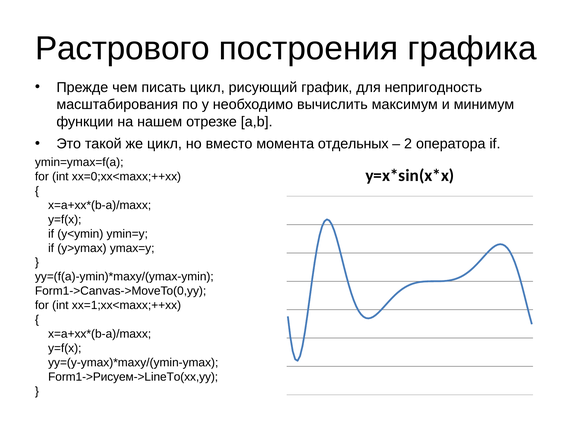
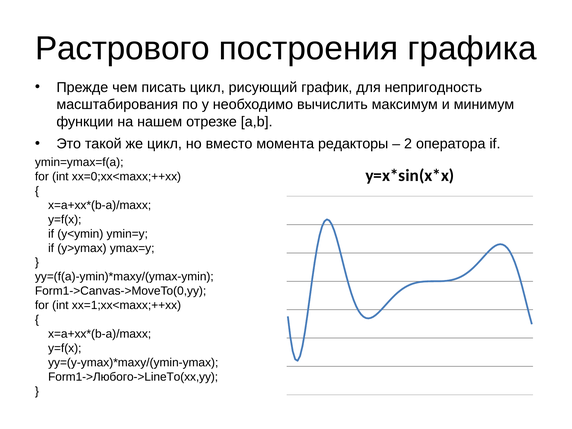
отдельных: отдельных -> редакторы
Form1->Рисуем->LineTo(xx,yy: Form1->Рисуем->LineTo(xx,yy -> Form1->Любого->LineTo(xx,yy
